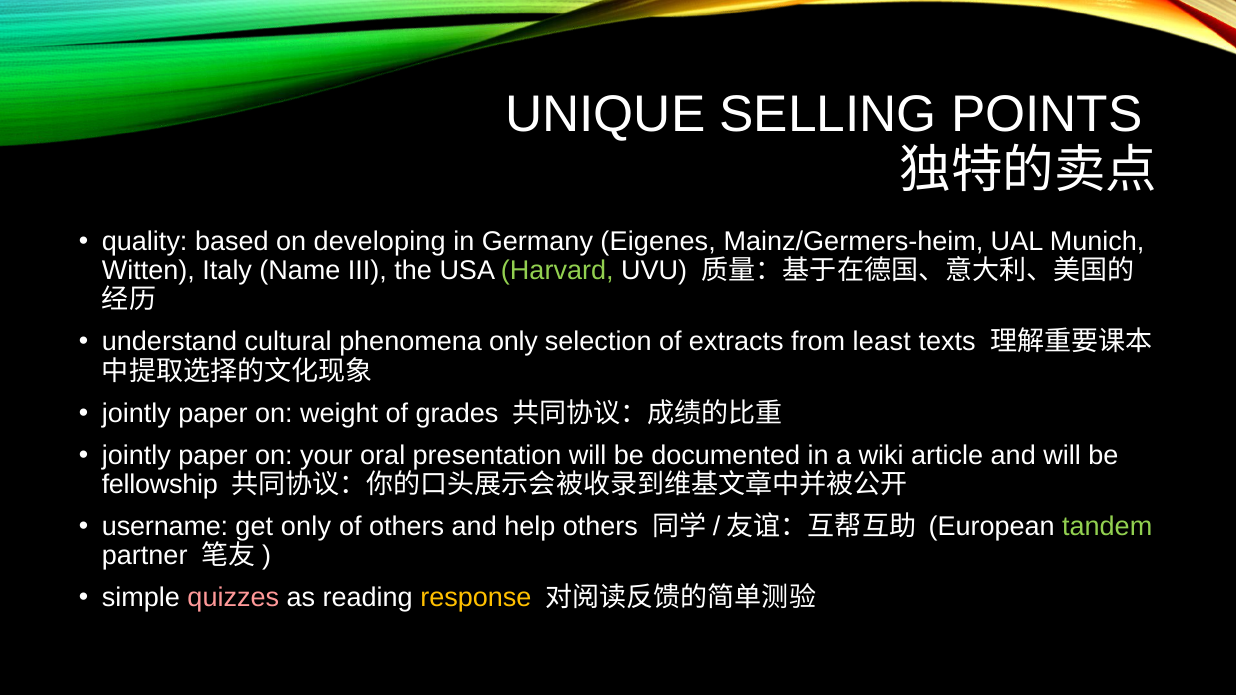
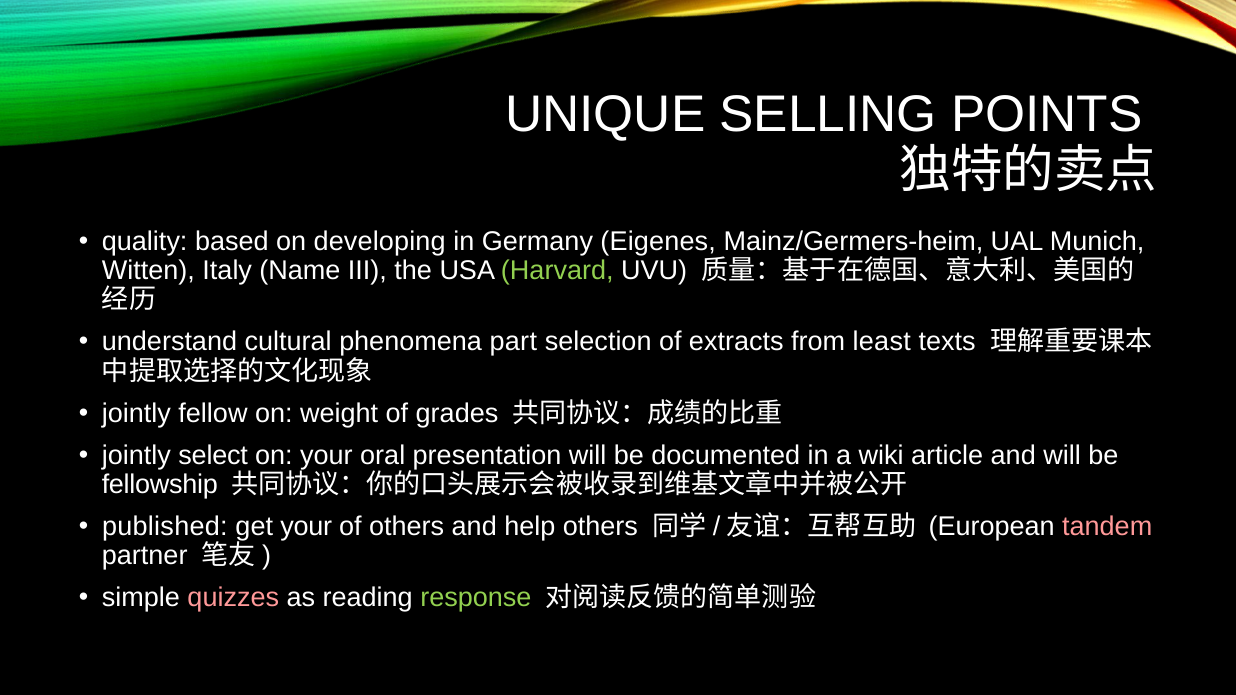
phenomena only: only -> part
paper at (213, 413): paper -> fellow
paper at (213, 455): paper -> select
username: username -> published
get only: only -> your
tandem colour: light green -> pink
response colour: yellow -> light green
